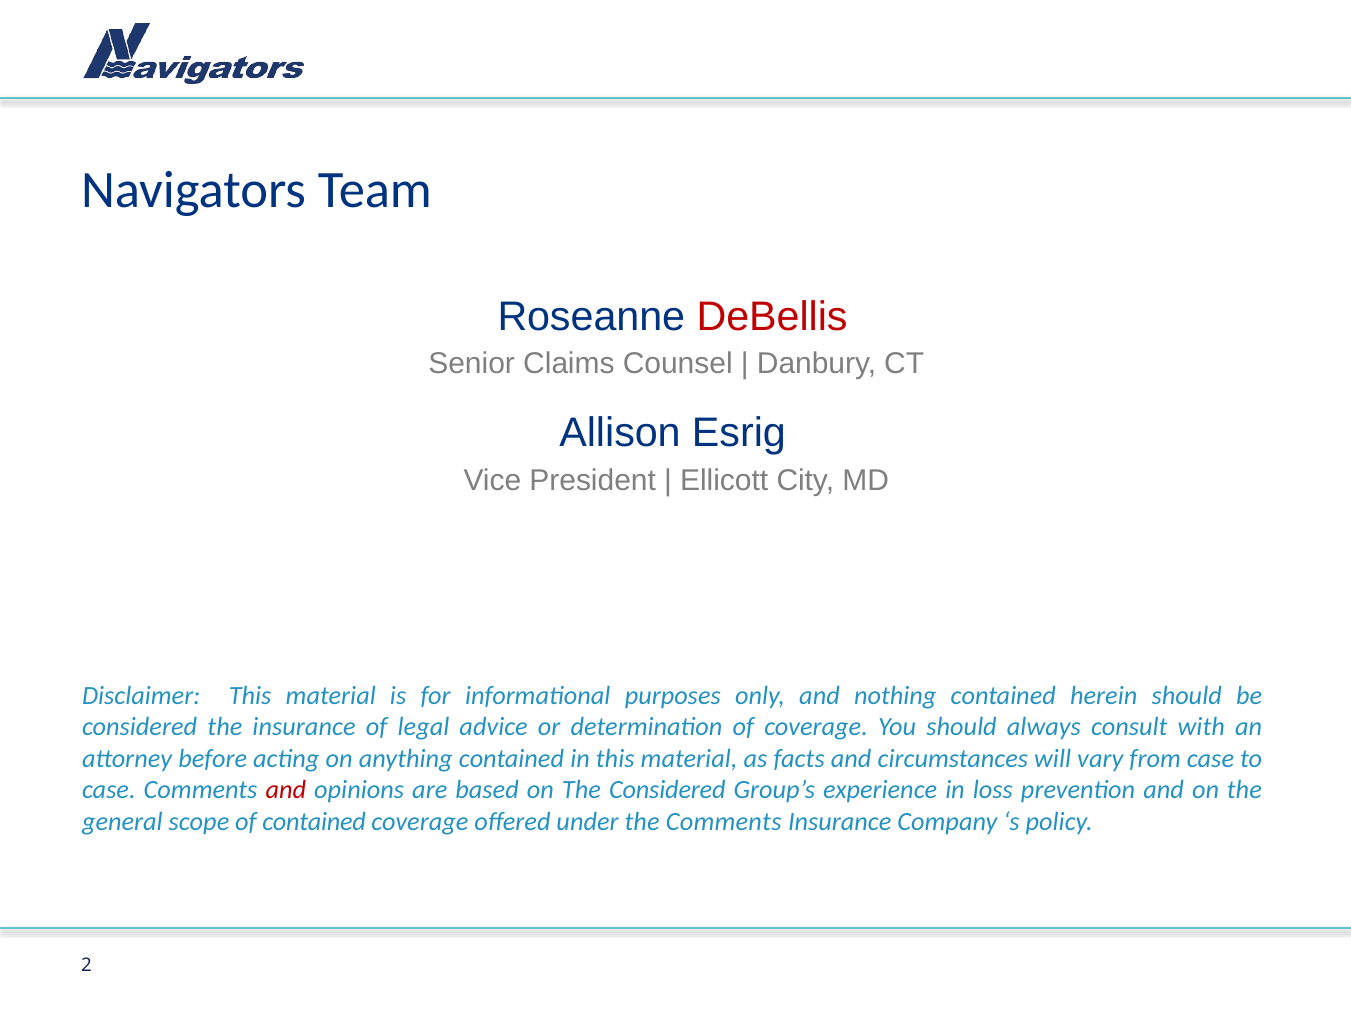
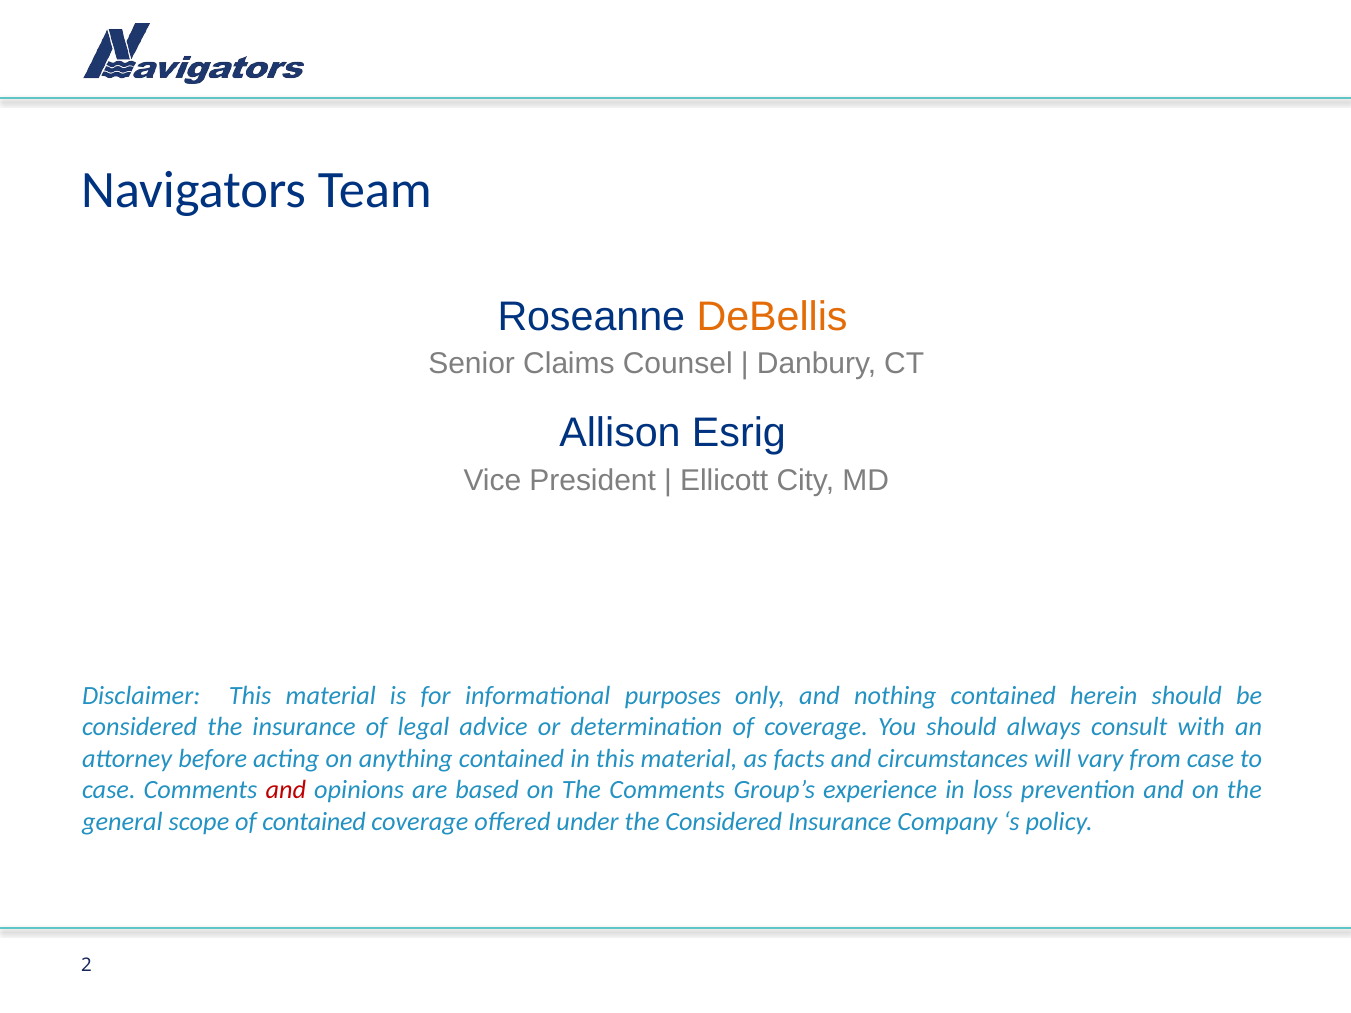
DeBellis colour: red -> orange
The Considered: Considered -> Comments
the Comments: Comments -> Considered
